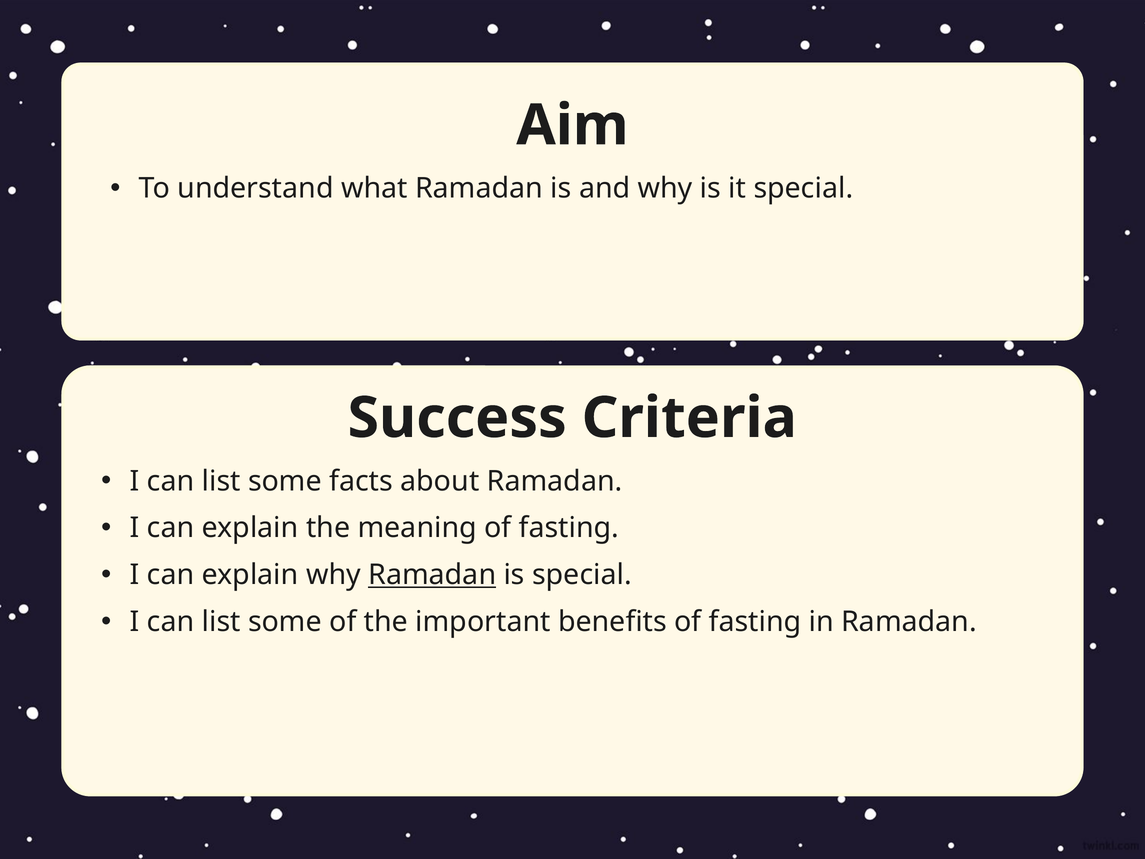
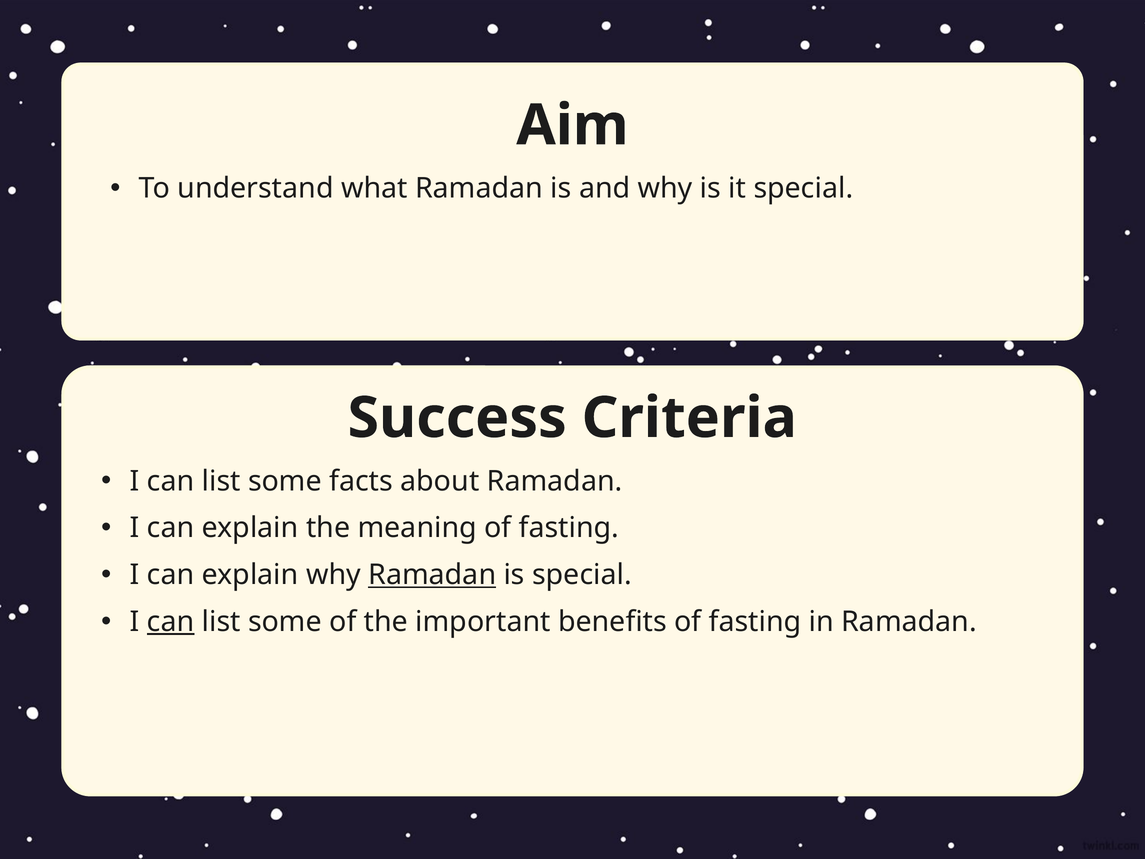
can at (171, 621) underline: none -> present
